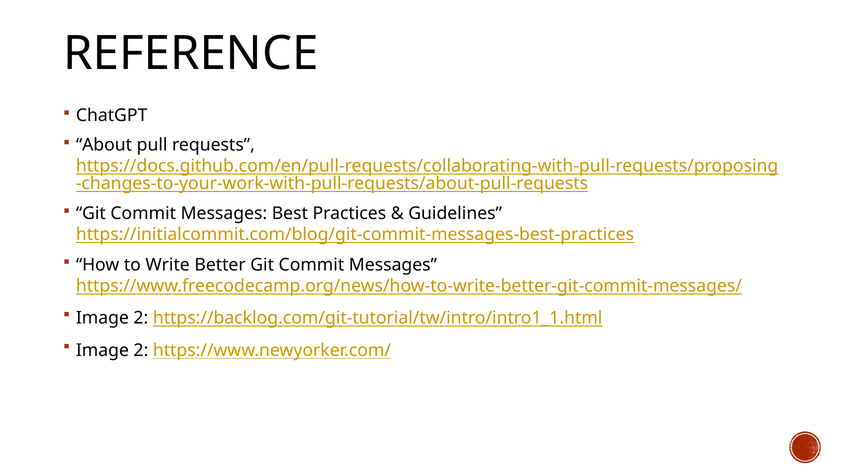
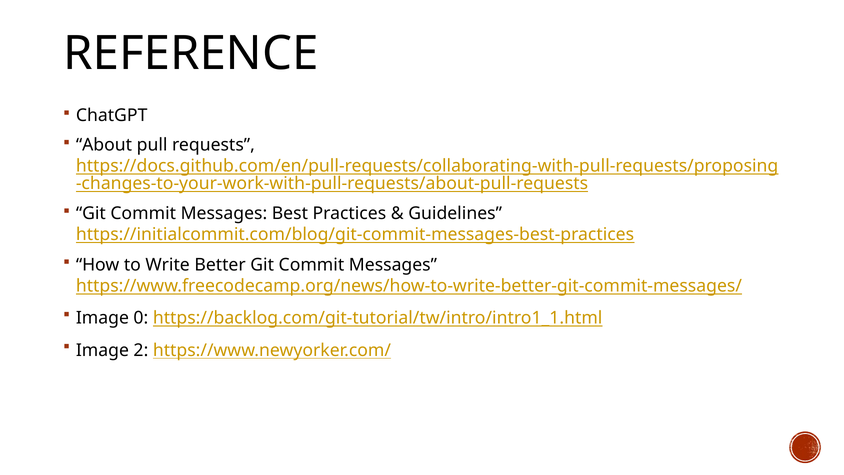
2 at (141, 318): 2 -> 0
